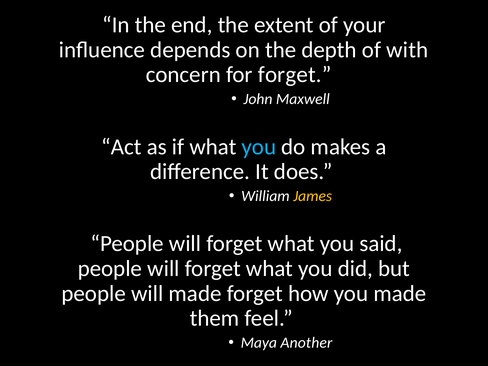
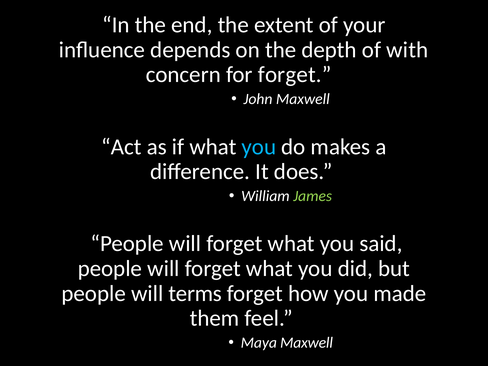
James colour: yellow -> light green
will made: made -> terms
Maya Another: Another -> Maxwell
